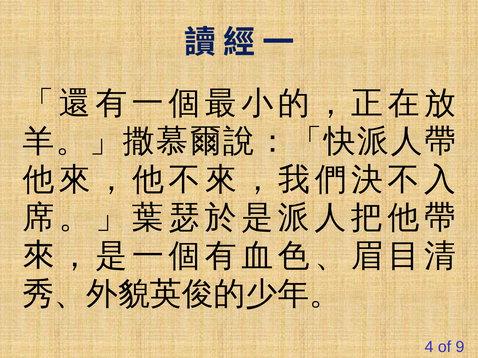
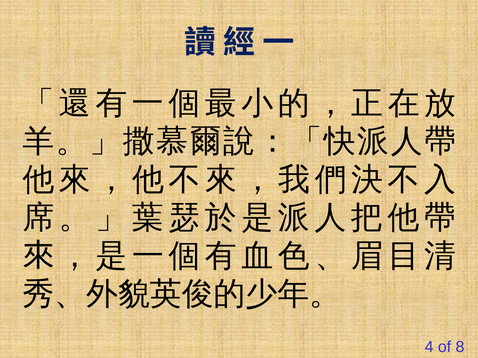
9: 9 -> 8
